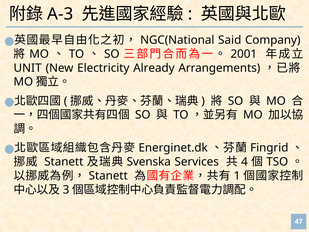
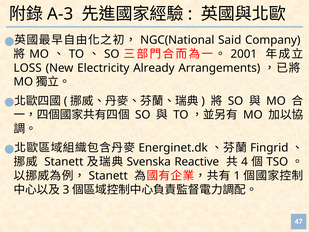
UNIT: UNIT -> LOSS
Services: Services -> Reactive
